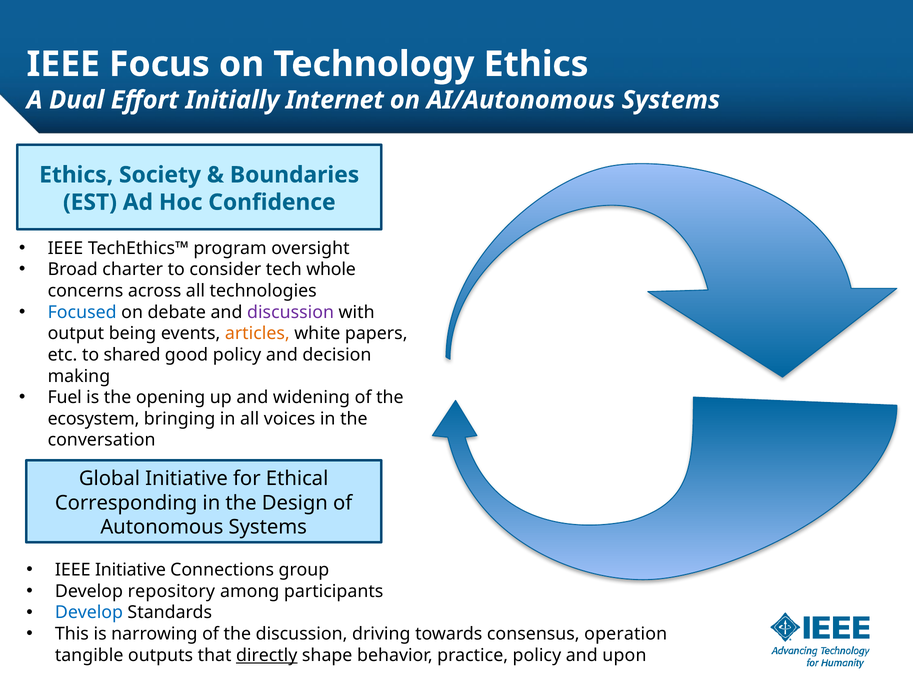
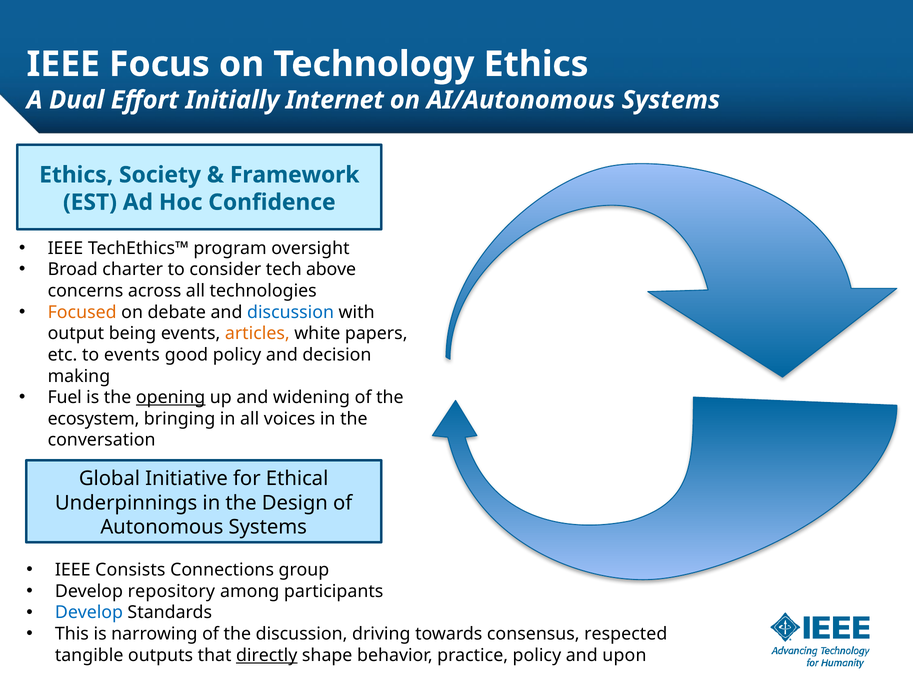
Boundaries: Boundaries -> Framework
whole: whole -> above
Focused colour: blue -> orange
discussion at (291, 312) colour: purple -> blue
to shared: shared -> events
opening underline: none -> present
Corresponding: Corresponding -> Underpinnings
IEEE Initiative: Initiative -> Consists
operation: operation -> respected
